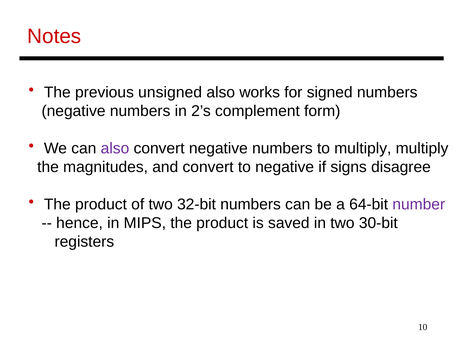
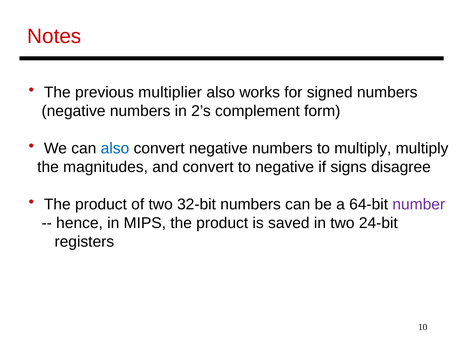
unsigned: unsigned -> multiplier
also at (115, 149) colour: purple -> blue
30-bit: 30-bit -> 24-bit
